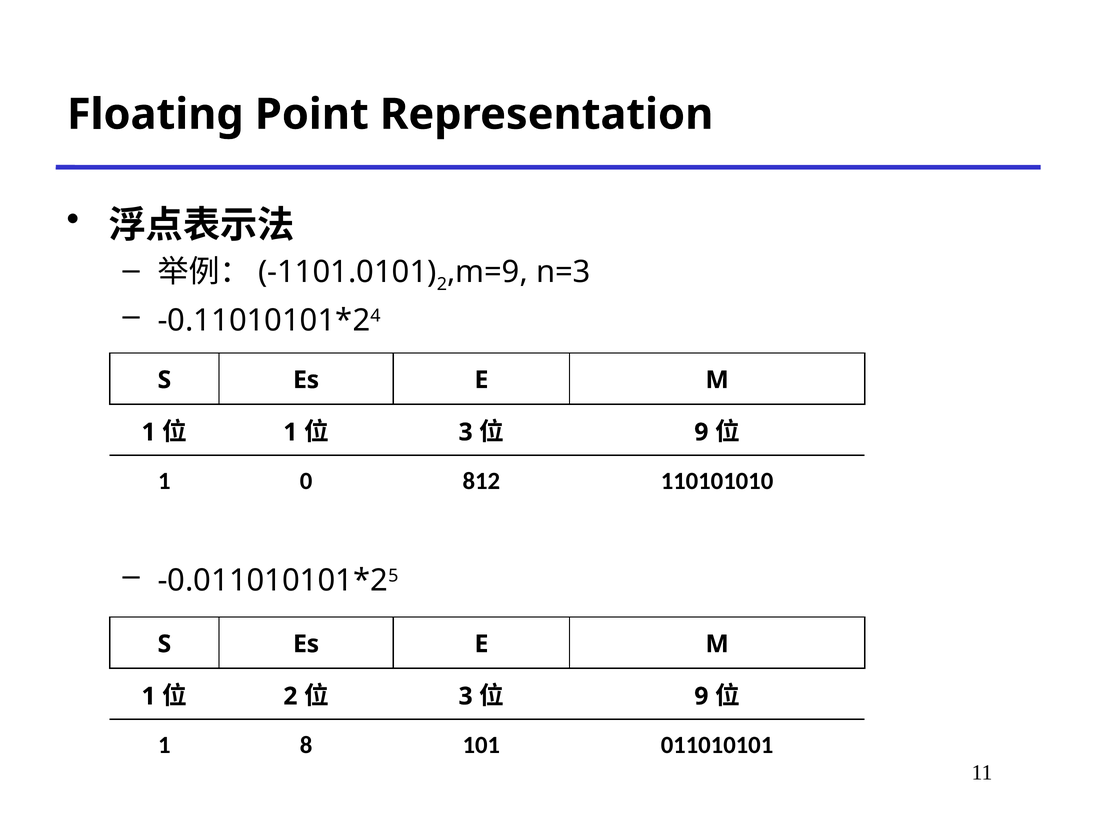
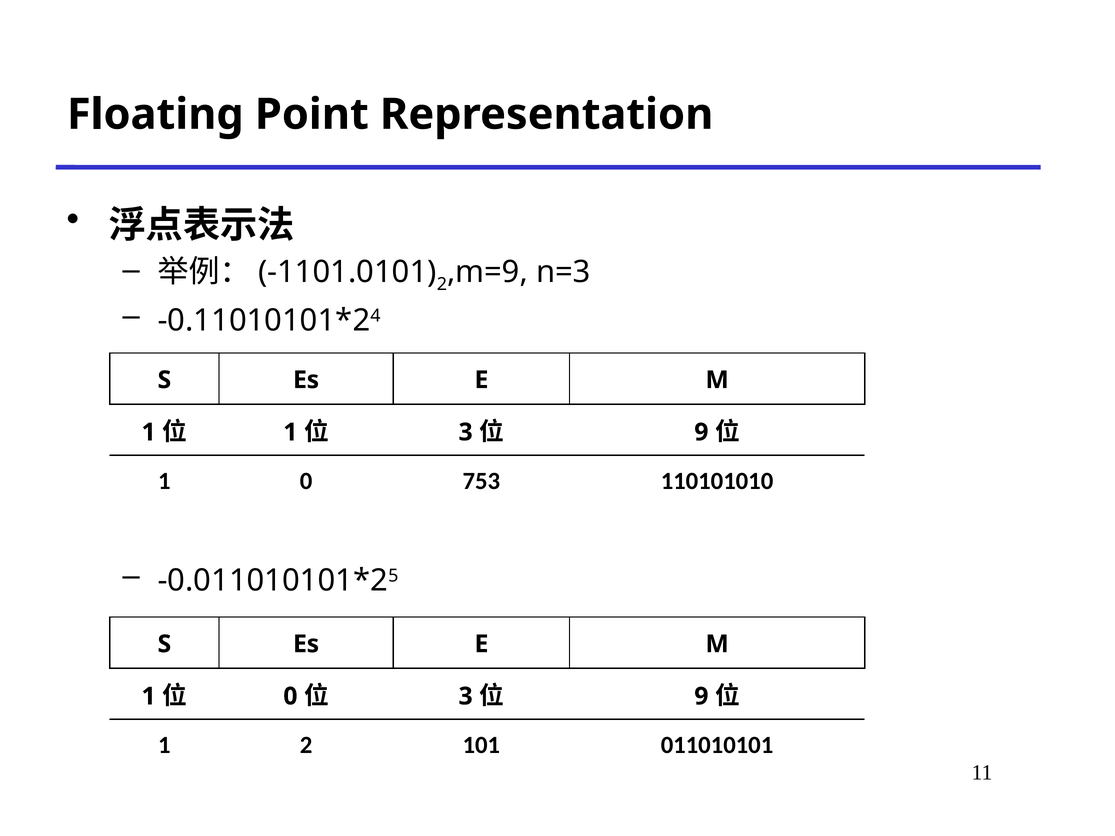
812: 812 -> 753
2 at (290, 697): 2 -> 0
1 8: 8 -> 2
